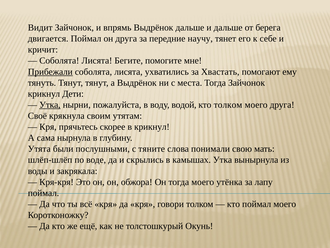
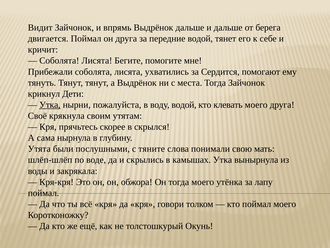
передние научу: научу -> водой
Прибежали underline: present -> none
Хвастать: Хвастать -> Сердится
кто толком: толком -> клевать
в крикнул: крикнул -> скрылся
